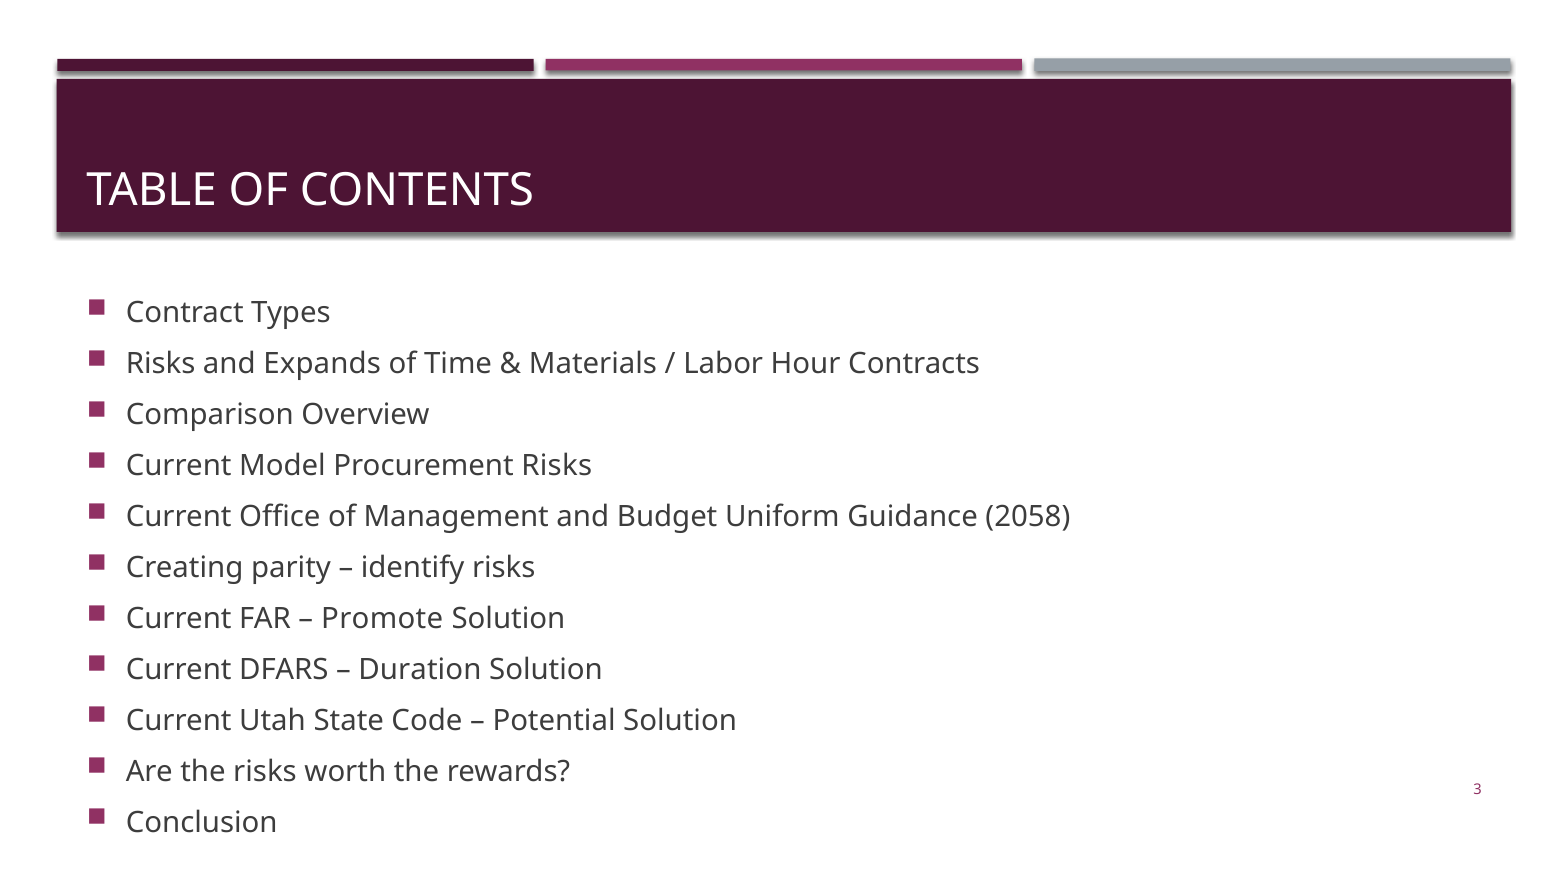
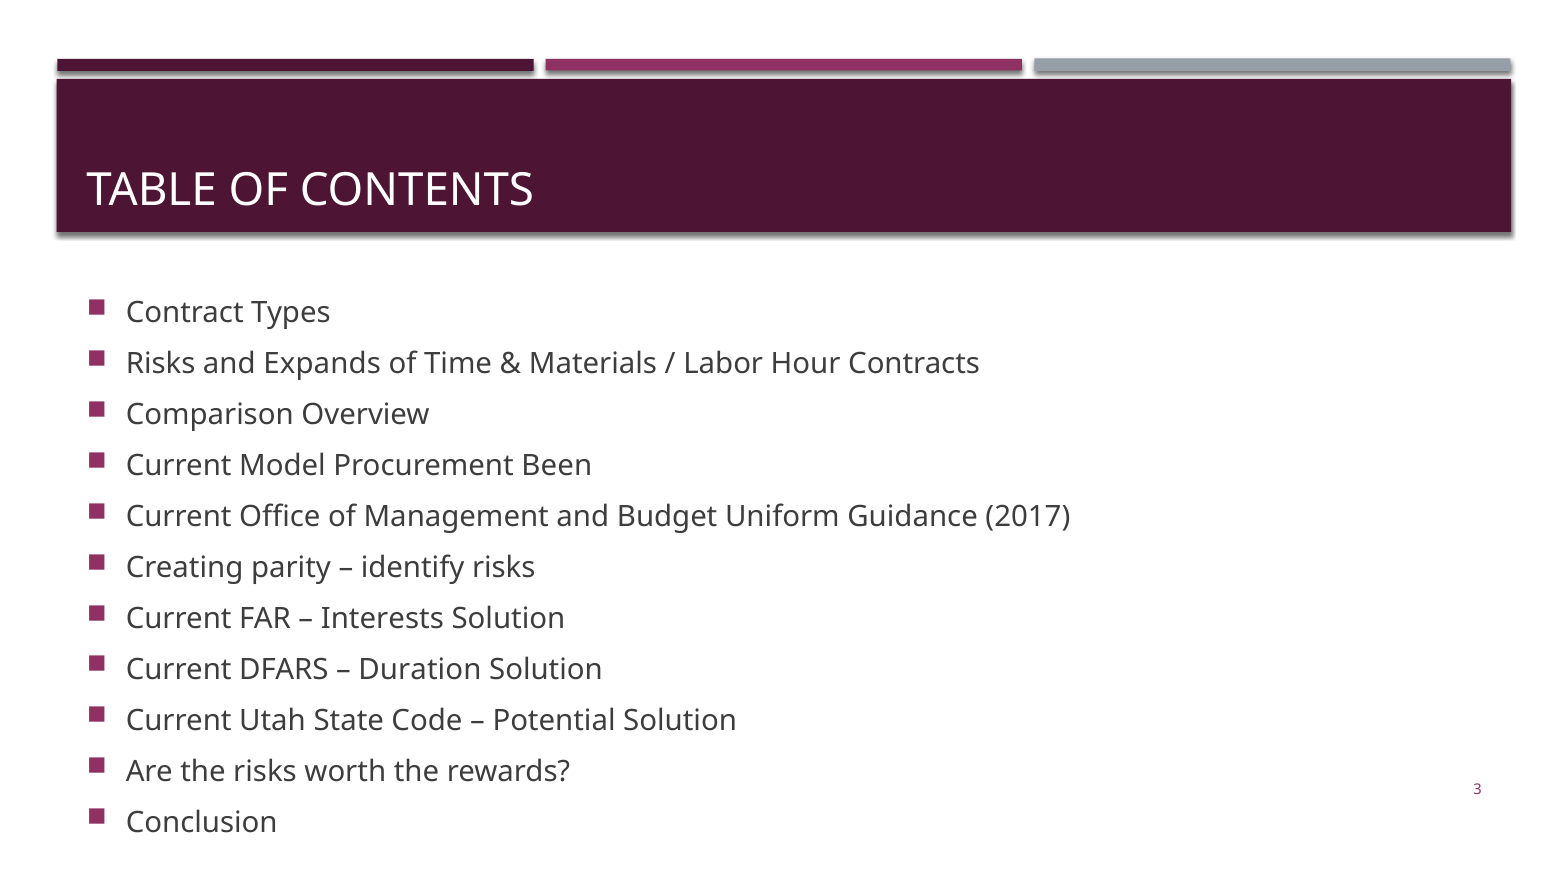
Procurement Risks: Risks -> Been
2058: 2058 -> 2017
Promote: Promote -> Interests
